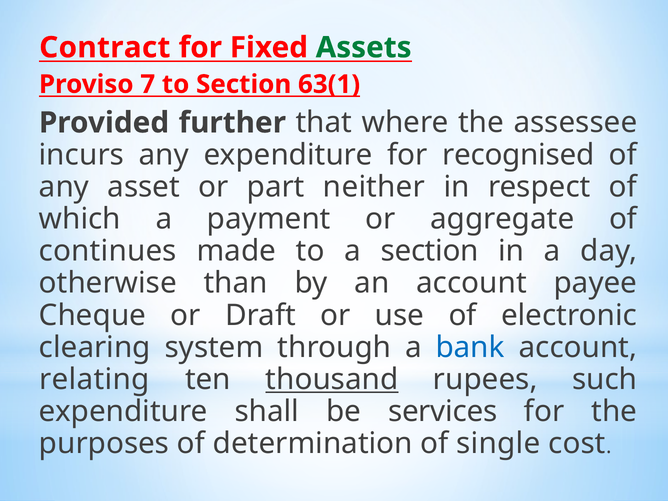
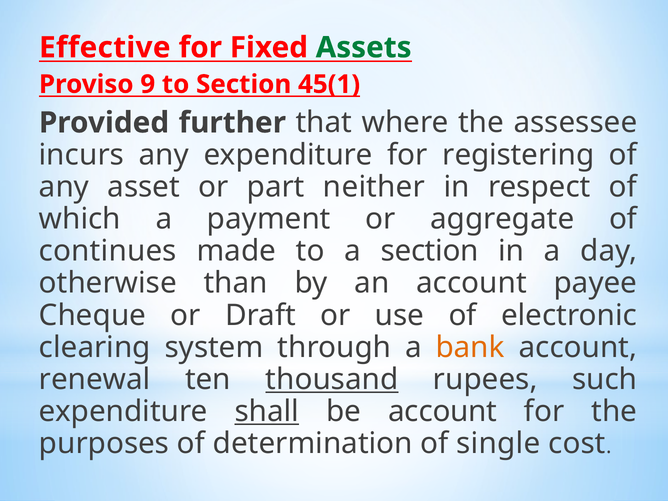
Contract: Contract -> Effective
7: 7 -> 9
63(1: 63(1 -> 45(1
recognised: recognised -> registering
bank colour: blue -> orange
relating: relating -> renewal
shall underline: none -> present
be services: services -> account
